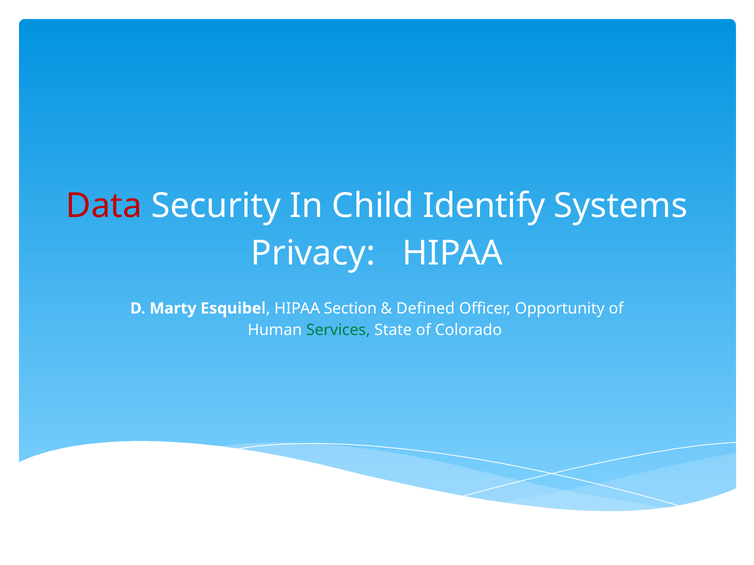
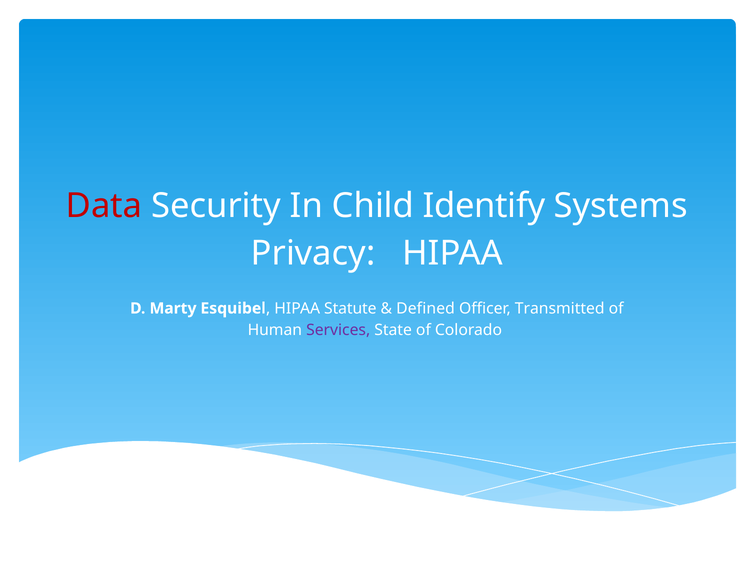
Section: Section -> Statute
Opportunity: Opportunity -> Transmitted
Services colour: green -> purple
